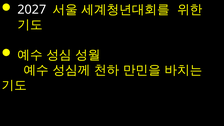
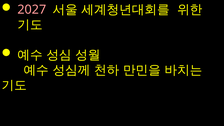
2027 colour: white -> pink
